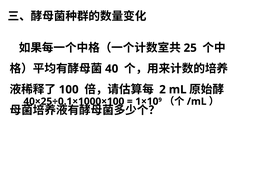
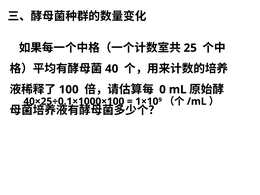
2: 2 -> 0
